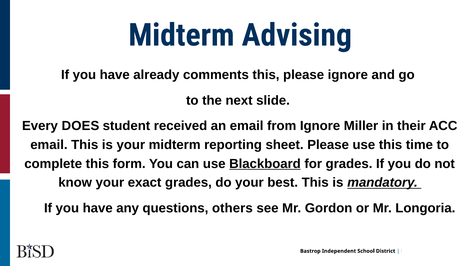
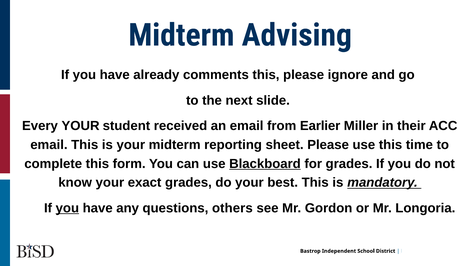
Every DOES: DOES -> YOUR
from Ignore: Ignore -> Earlier
you at (67, 208) underline: none -> present
